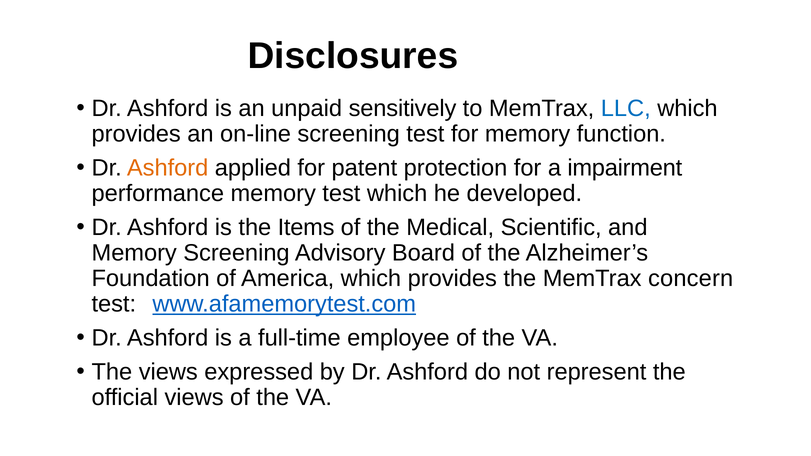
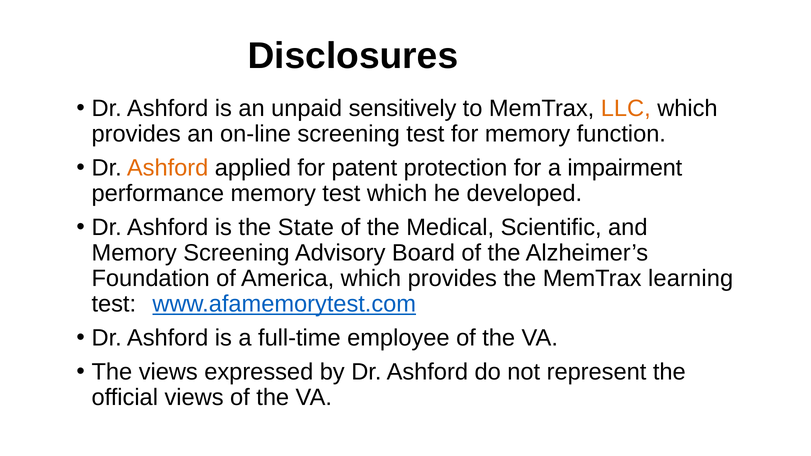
LLC colour: blue -> orange
Items: Items -> State
concern: concern -> learning
